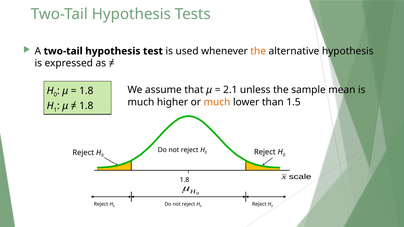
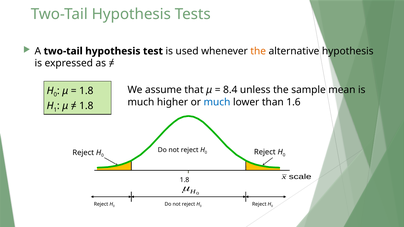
2.1: 2.1 -> 8.4
much at (217, 102) colour: orange -> blue
1.5: 1.5 -> 1.6
